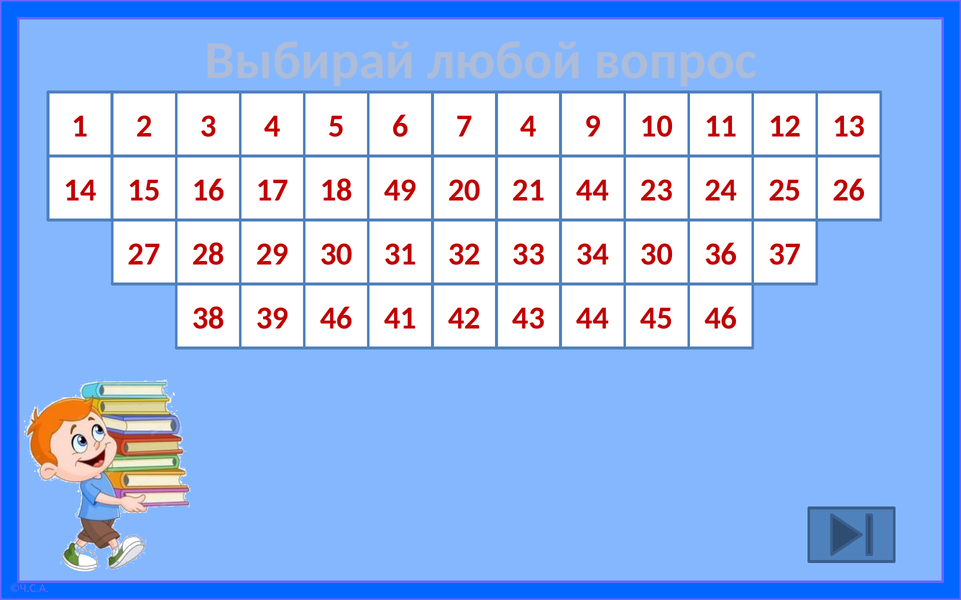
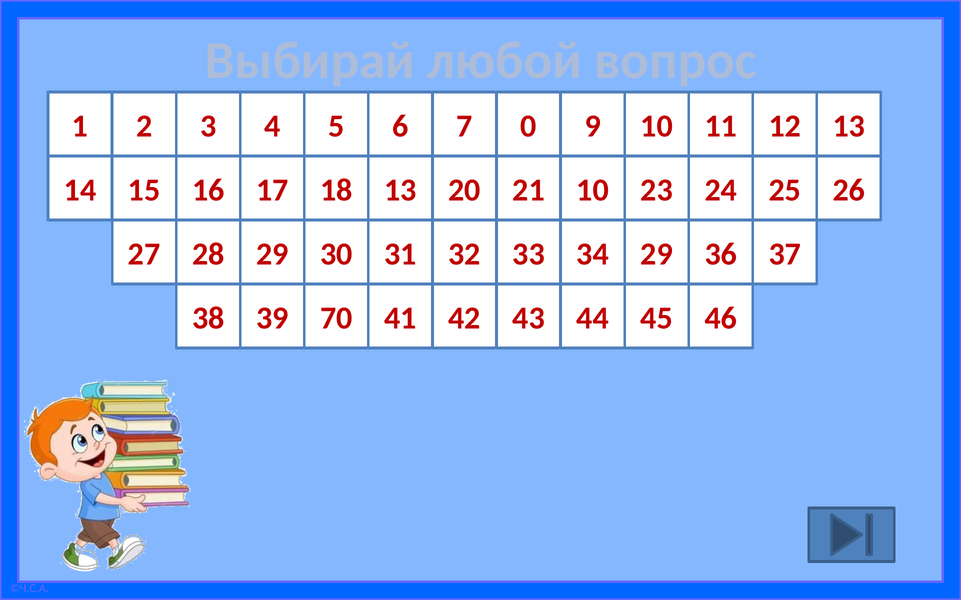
7 4: 4 -> 0
18 49: 49 -> 13
21 44: 44 -> 10
34 30: 30 -> 29
39 46: 46 -> 70
